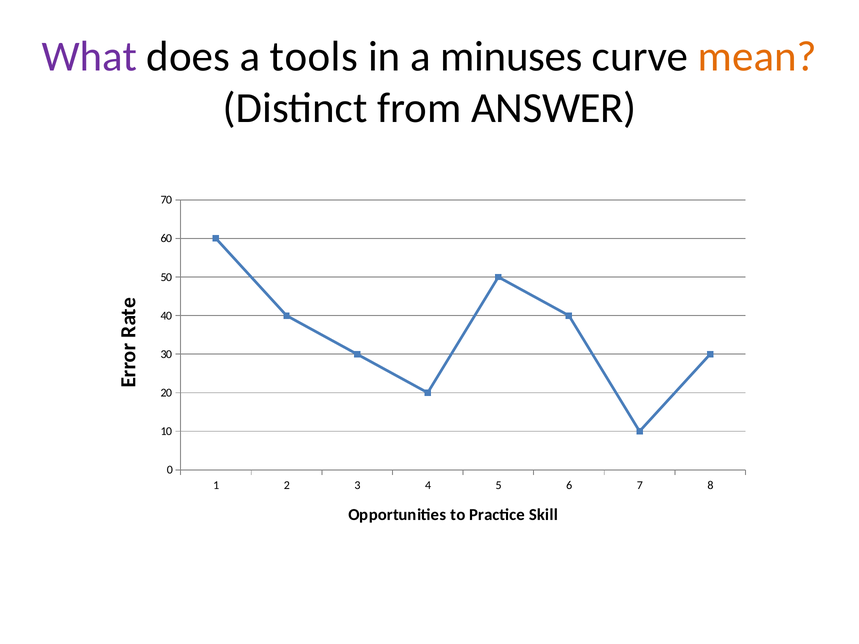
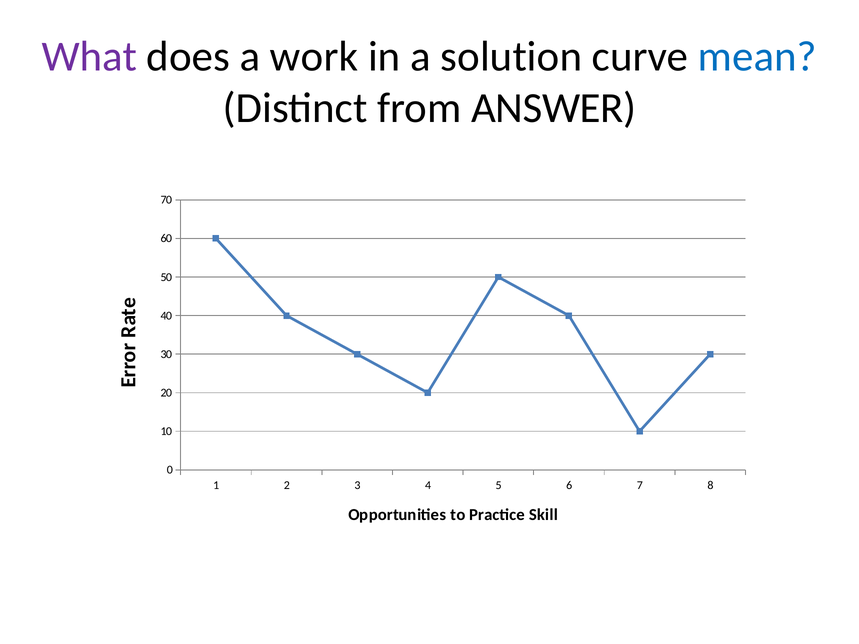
tools: tools -> work
minuses: minuses -> solution
mean colour: orange -> blue
